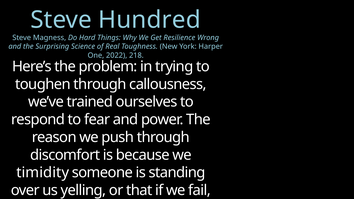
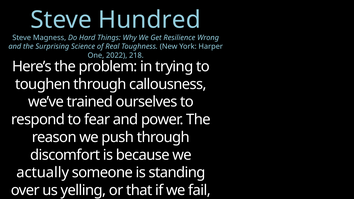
timidity: timidity -> actually
